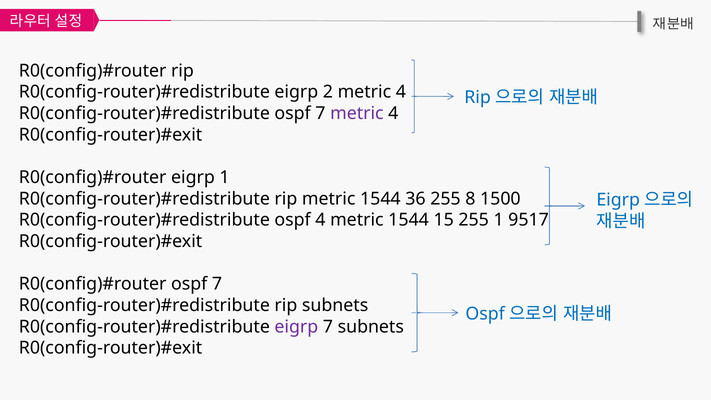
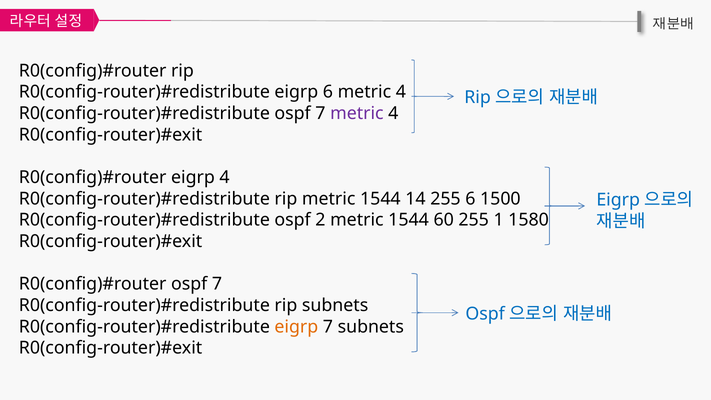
eigrp 2: 2 -> 6
eigrp 1: 1 -> 4
36: 36 -> 14
255 8: 8 -> 6
ospf 4: 4 -> 2
15: 15 -> 60
9517: 9517 -> 1580
eigrp at (296, 327) colour: purple -> orange
